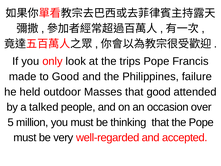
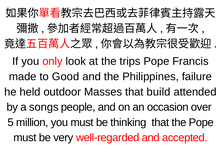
that good: good -> build
talked: talked -> songs
